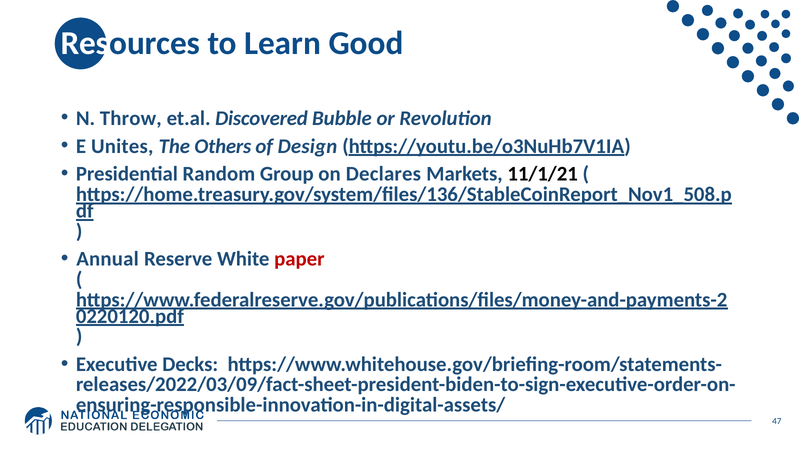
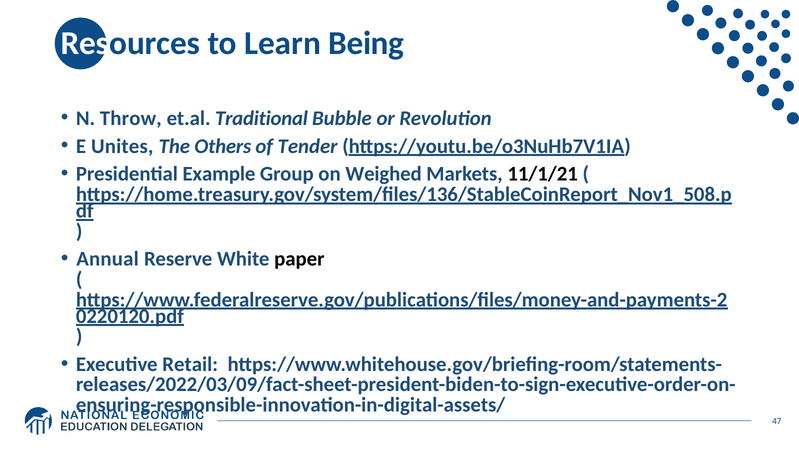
Good: Good -> Being
Discovered: Discovered -> Traditional
Design: Design -> Tender
Random: Random -> Example
Declares: Declares -> Weighed
paper colour: red -> black
Decks: Decks -> Retail
